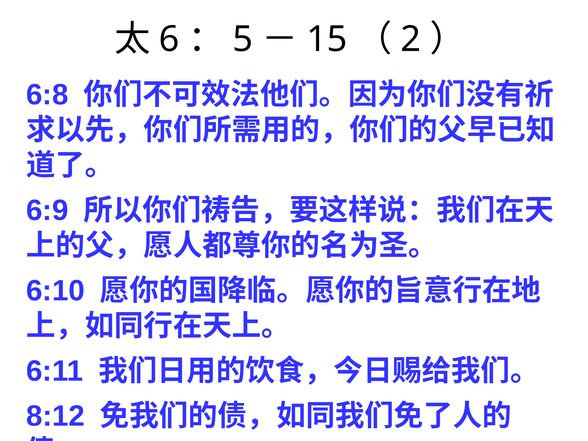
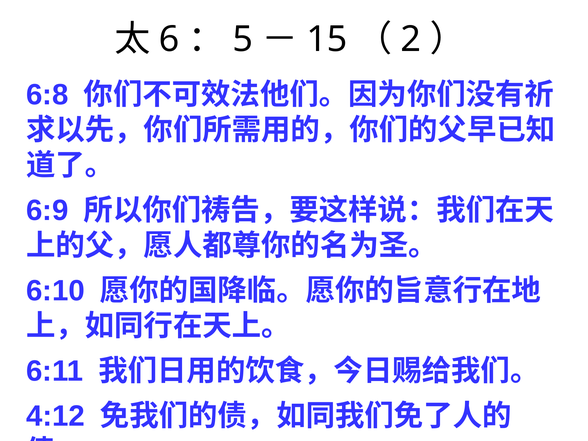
8:12: 8:12 -> 4:12
